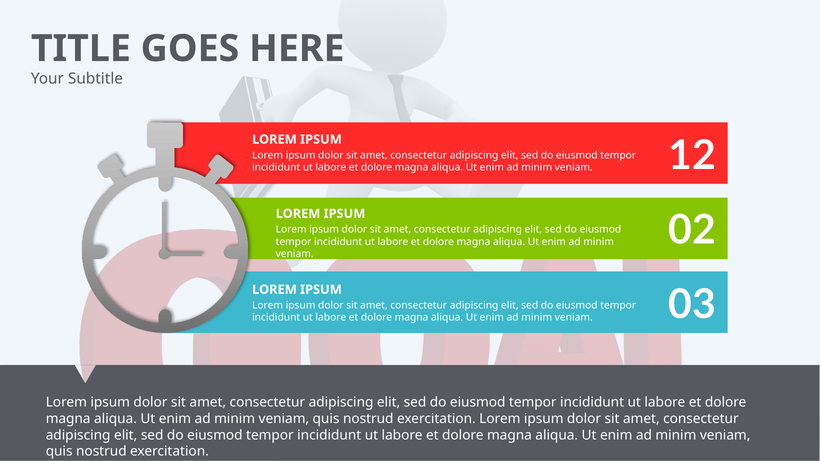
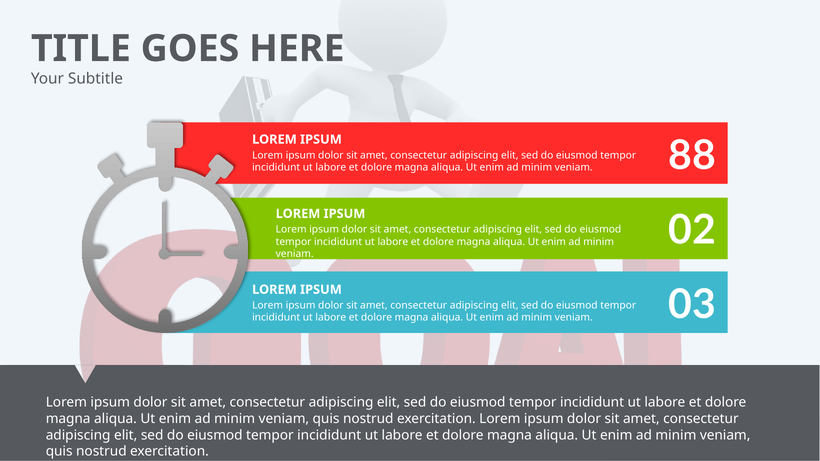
12: 12 -> 88
